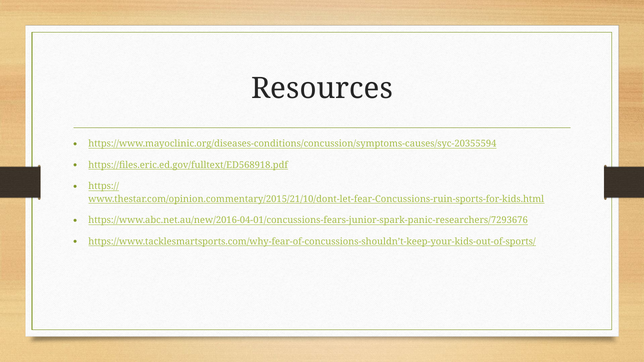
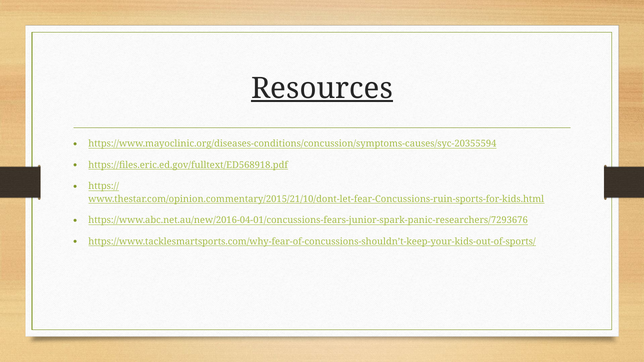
Resources underline: none -> present
